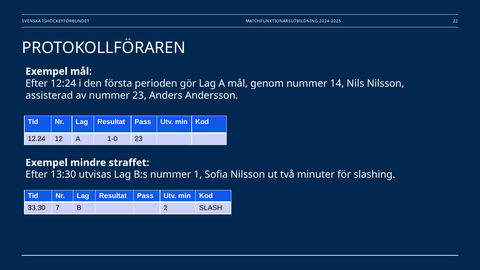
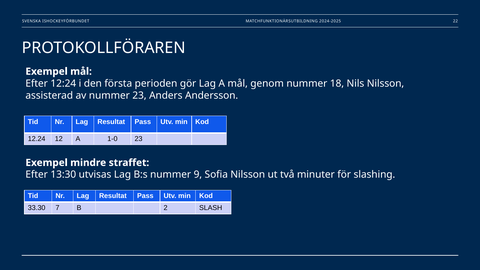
14: 14 -> 18
1: 1 -> 9
